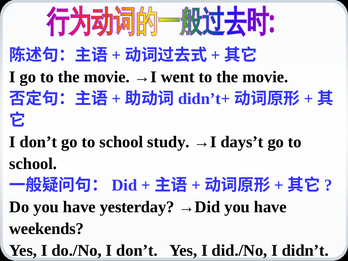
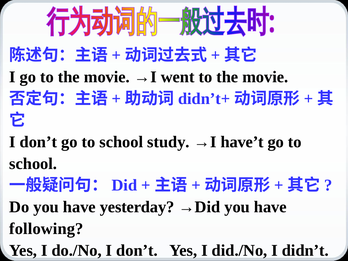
days’t: days’t -> have’t
weekends: weekends -> following
